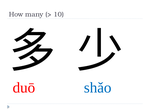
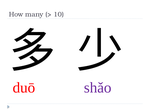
shǎo colour: blue -> purple
